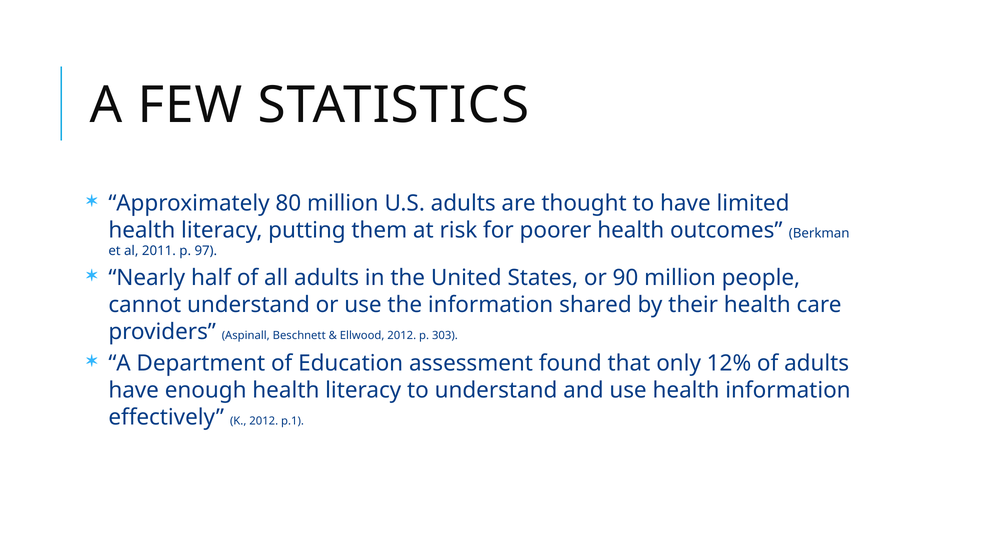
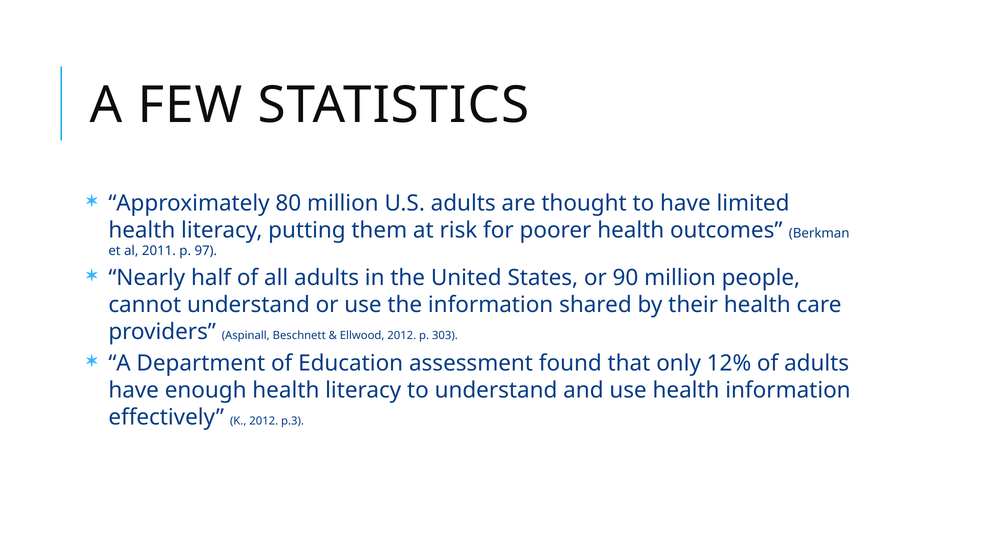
p.1: p.1 -> p.3
